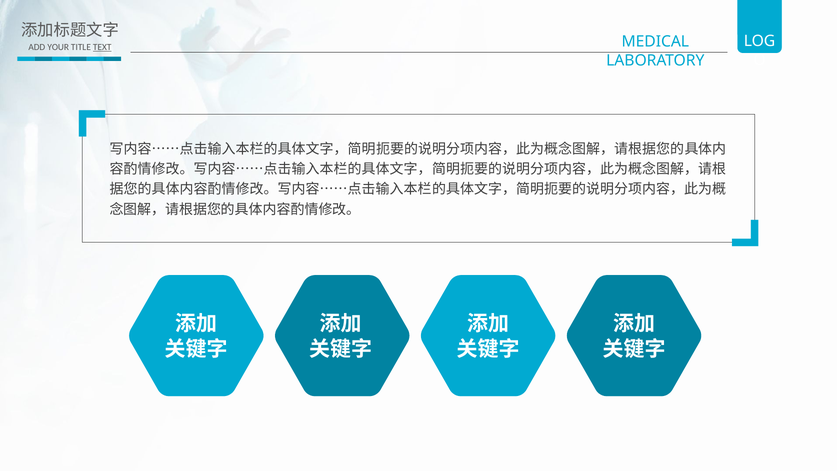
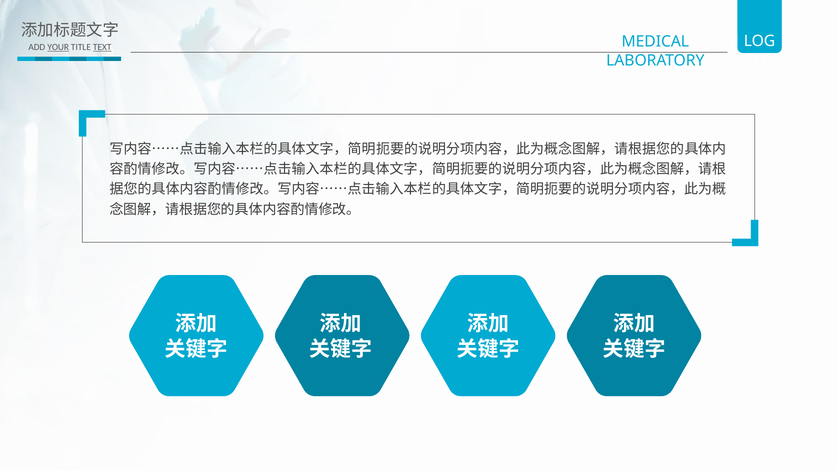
YOUR underline: none -> present
